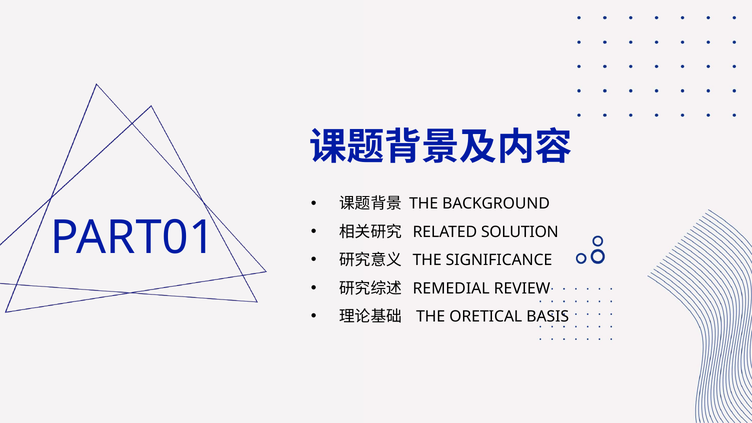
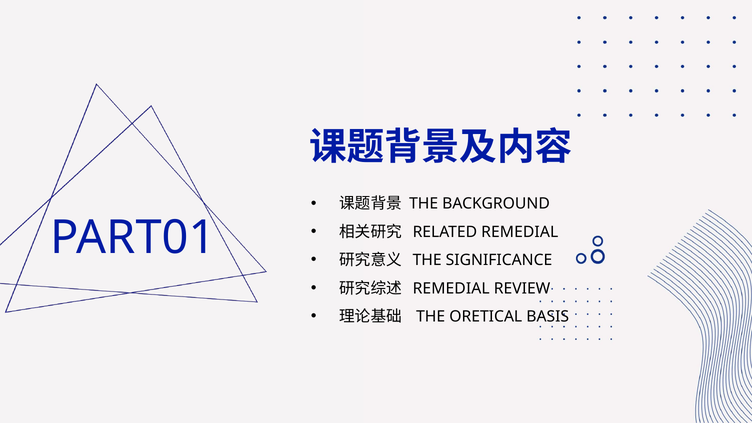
RELATED SOLUTION: SOLUTION -> REMEDIAL
